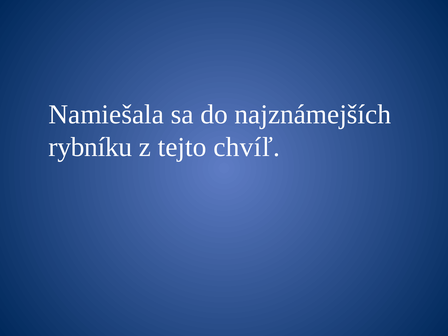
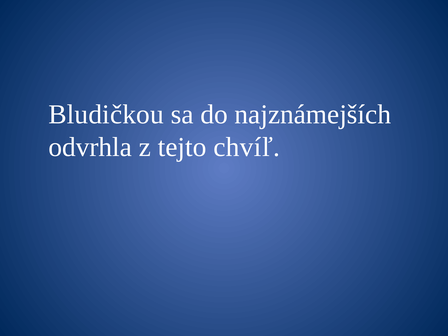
Namiešala: Namiešala -> Bludičkou
rybníku: rybníku -> odvrhla
